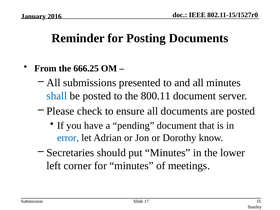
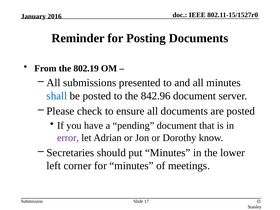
666.25: 666.25 -> 802.19
800.11: 800.11 -> 842.96
error colour: blue -> purple
